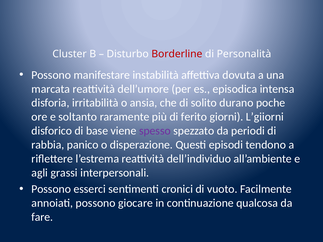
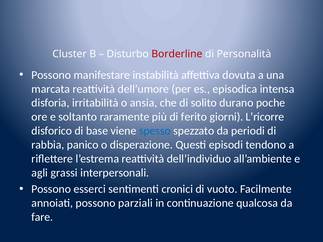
L’giiorni: L’giiorni -> L’ricorre
spesso colour: purple -> blue
giocare: giocare -> parziali
